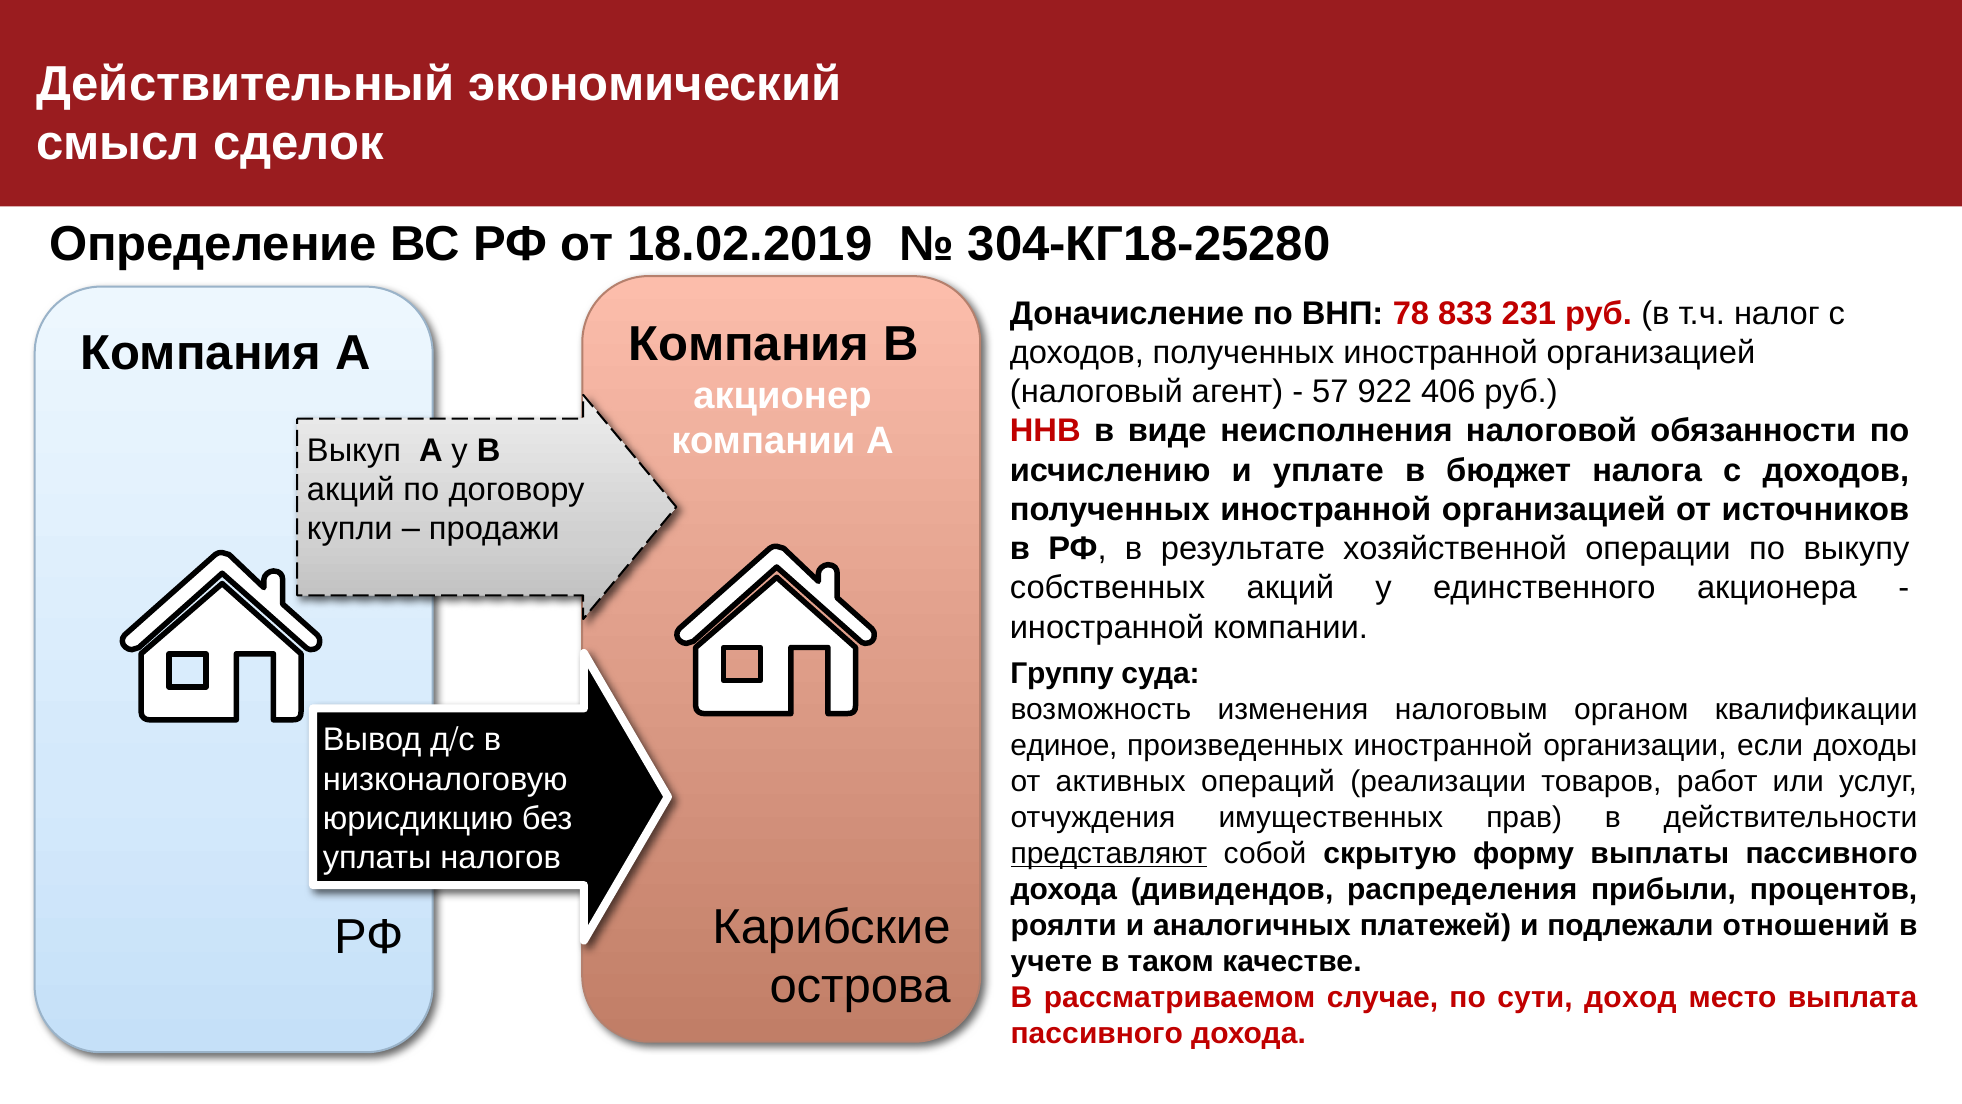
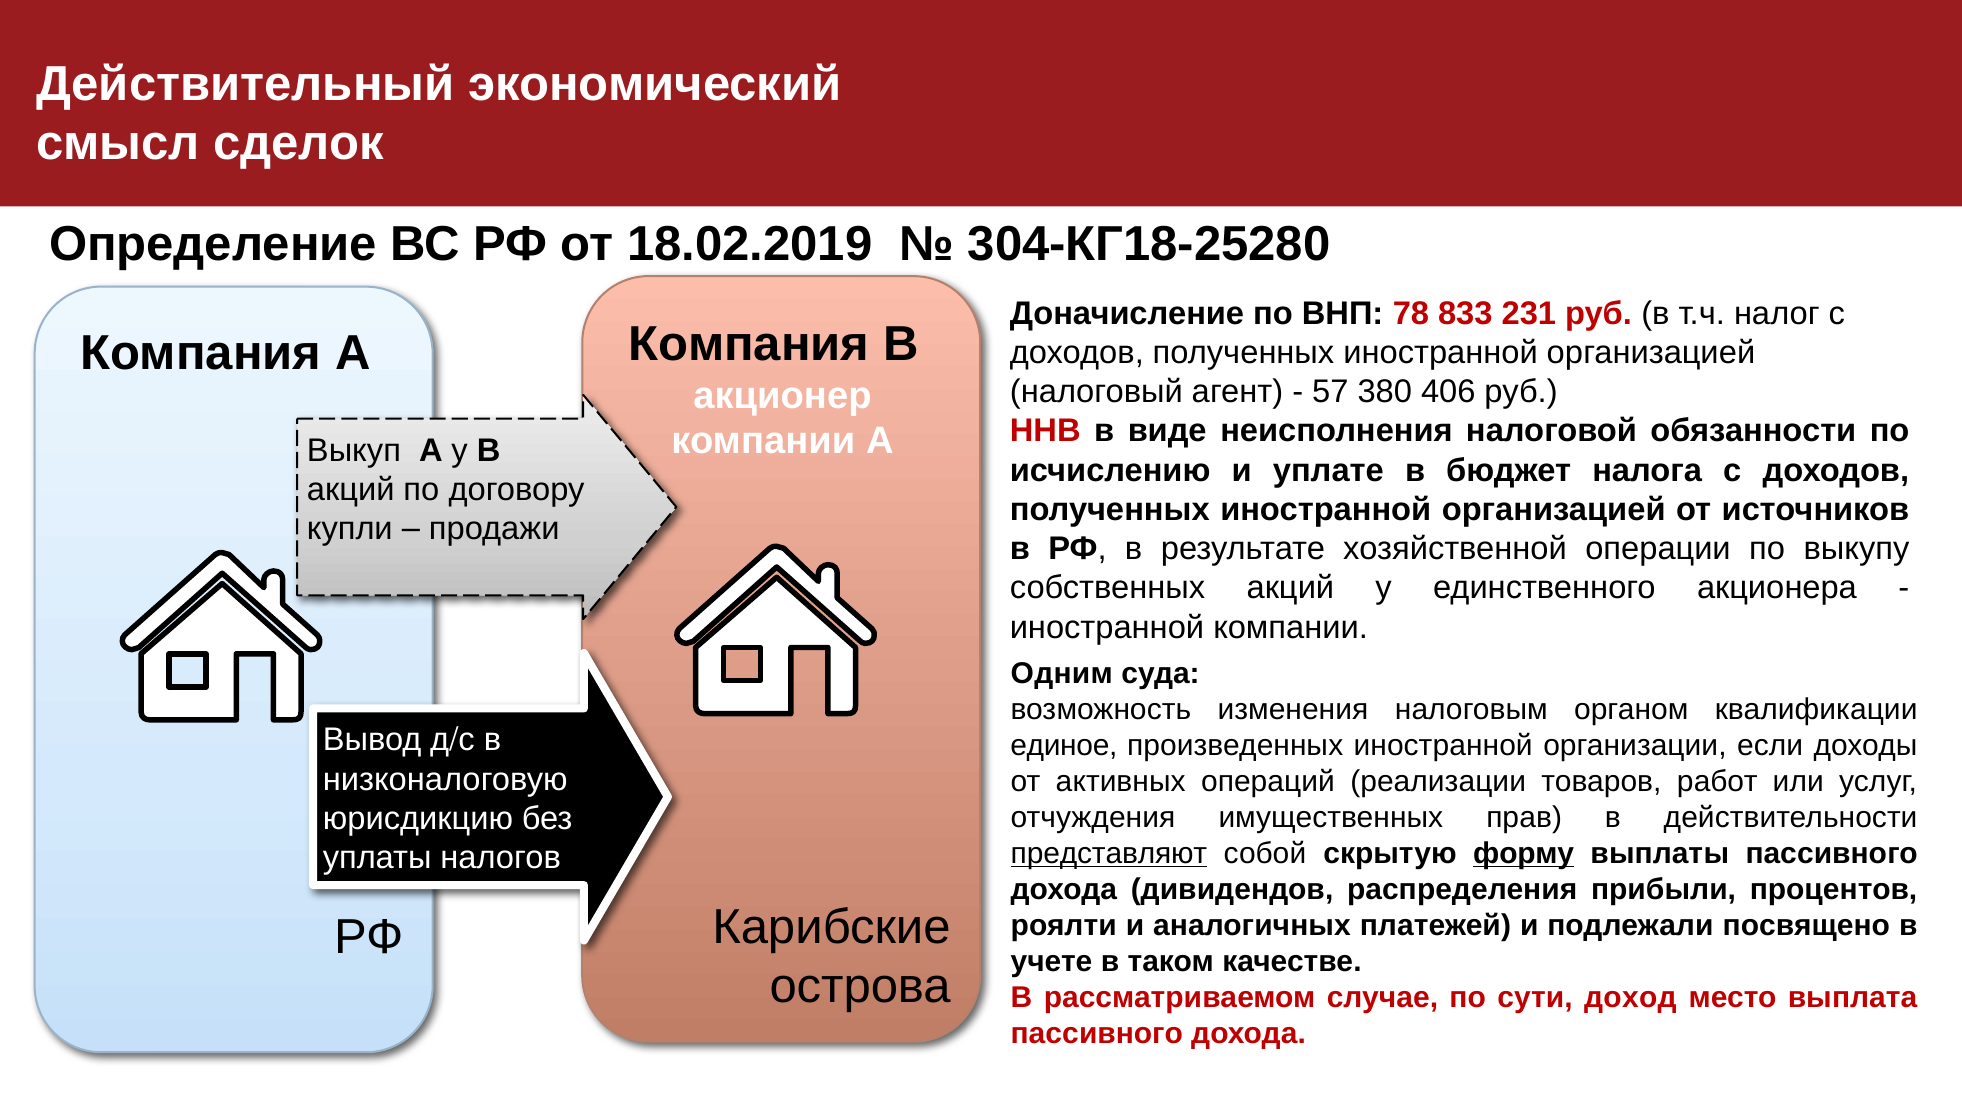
922: 922 -> 380
Группу: Группу -> Одним
форму underline: none -> present
отношений: отношений -> посвящено
